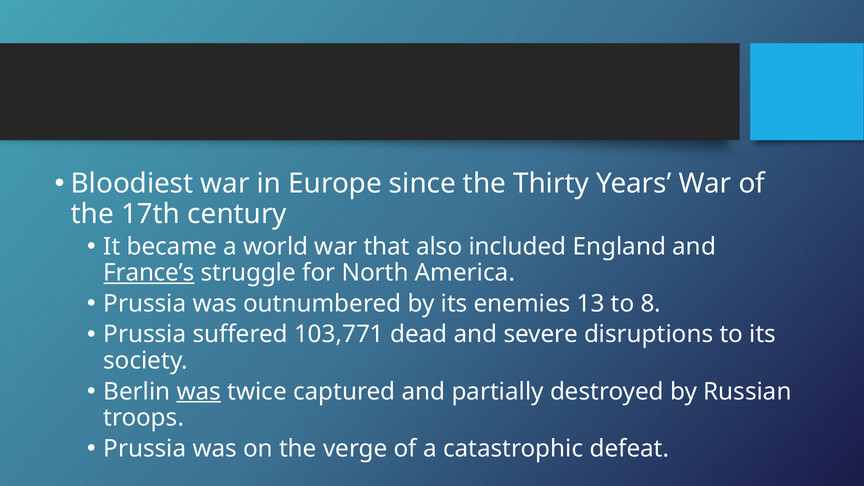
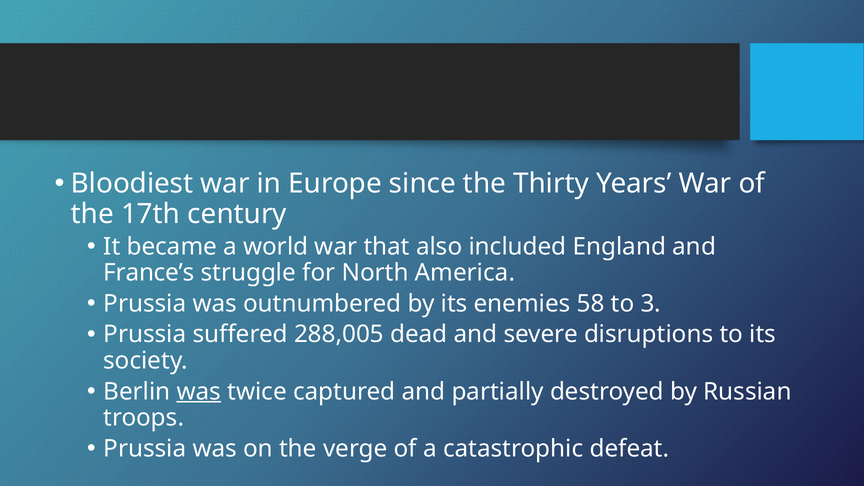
France’s underline: present -> none
13: 13 -> 58
8: 8 -> 3
103,771: 103,771 -> 288,005
